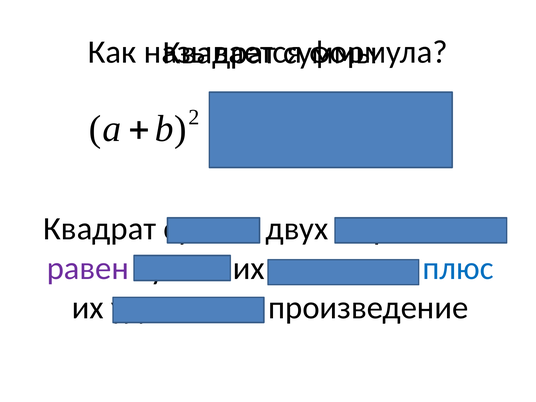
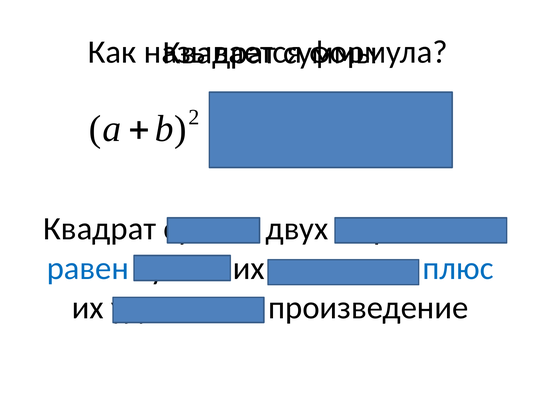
равен colour: purple -> blue
